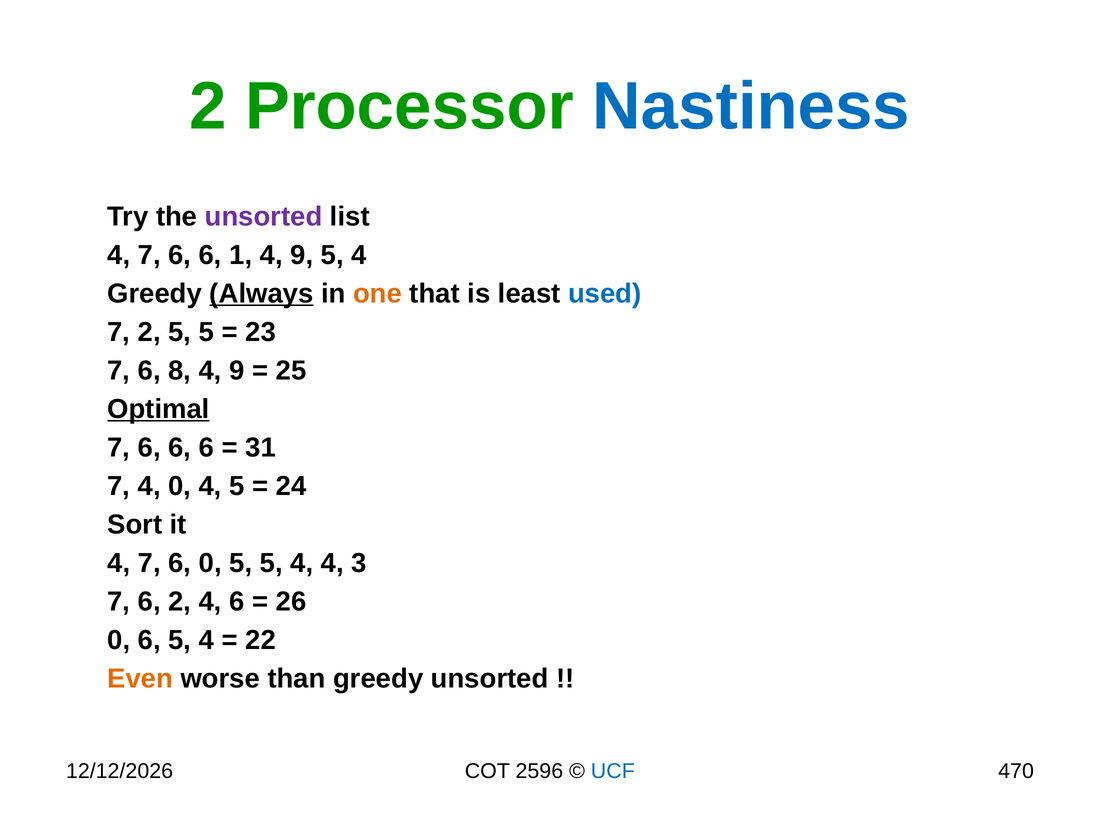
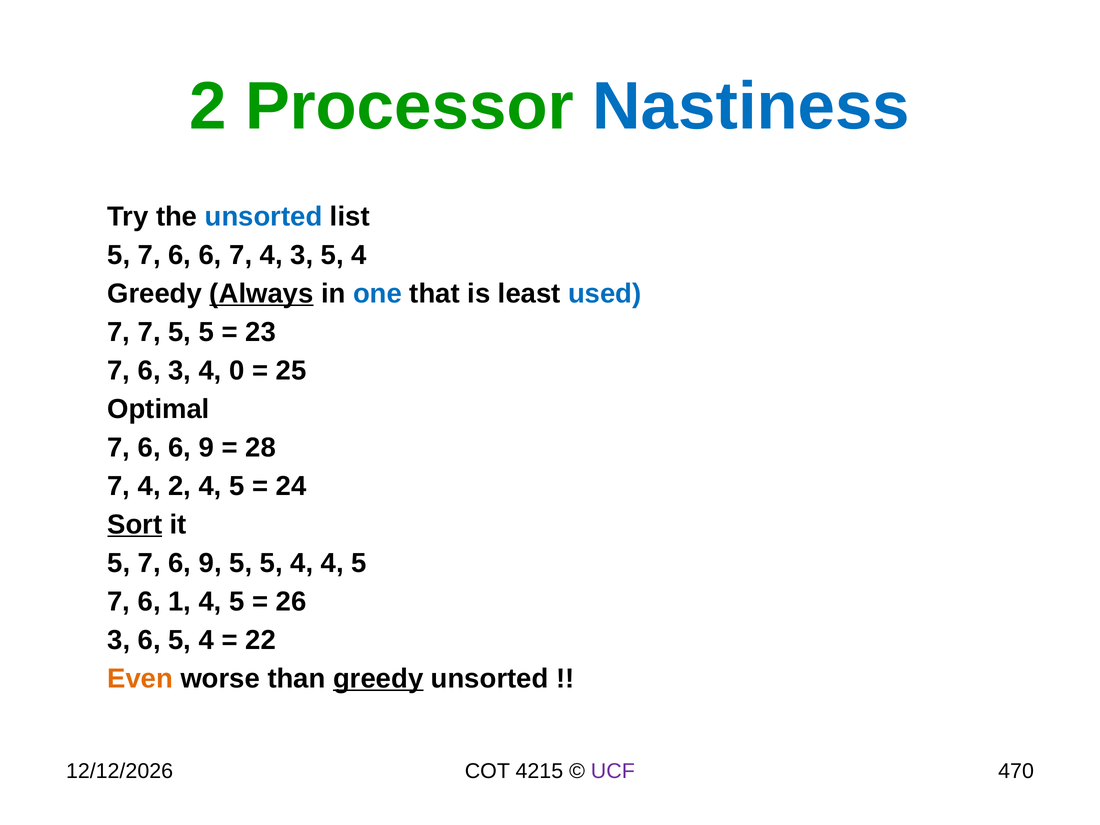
unsorted at (264, 216) colour: purple -> blue
4 at (119, 255): 4 -> 5
6 1: 1 -> 7
9 at (302, 255): 9 -> 3
one colour: orange -> blue
7 2: 2 -> 7
6 8: 8 -> 3
9 at (237, 370): 9 -> 0
Optimal underline: present -> none
6 6 6: 6 -> 9
31: 31 -> 28
4 0: 0 -> 2
Sort underline: none -> present
4 at (119, 563): 4 -> 5
7 6 0: 0 -> 9
4 4 3: 3 -> 5
6 2: 2 -> 1
6 at (237, 601): 6 -> 5
0 at (119, 640): 0 -> 3
greedy at (378, 678) underline: none -> present
2596: 2596 -> 4215
UCF colour: blue -> purple
